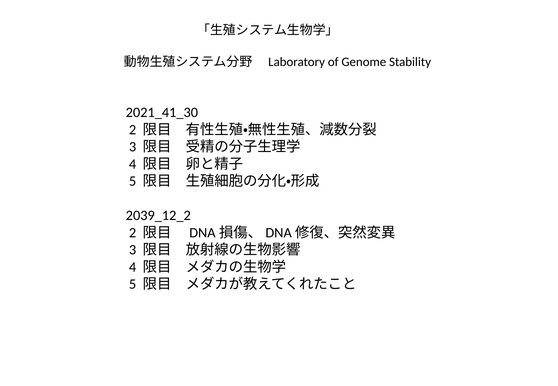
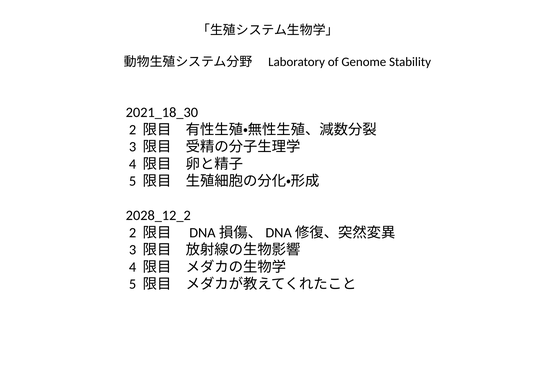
2021_41_30: 2021_41_30 -> 2021_18_30
2039_12_2: 2039_12_2 -> 2028_12_2
